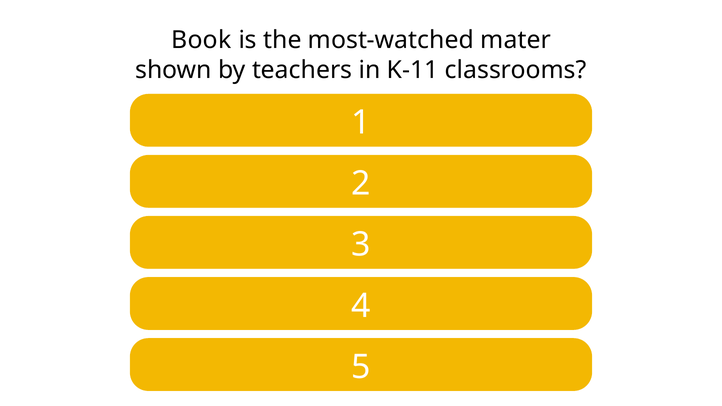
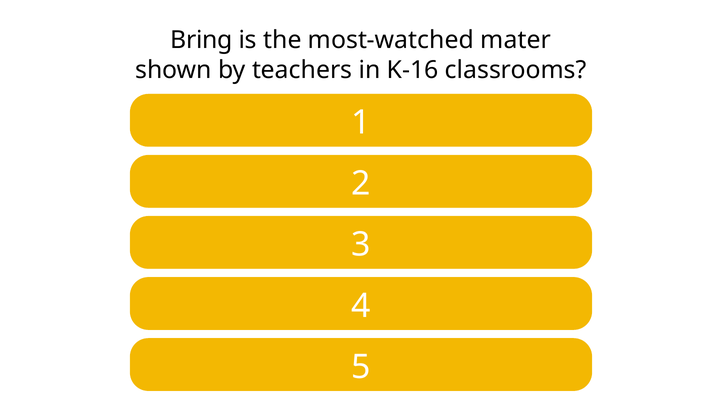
Book: Book -> Bring
K-11: K-11 -> K-16
